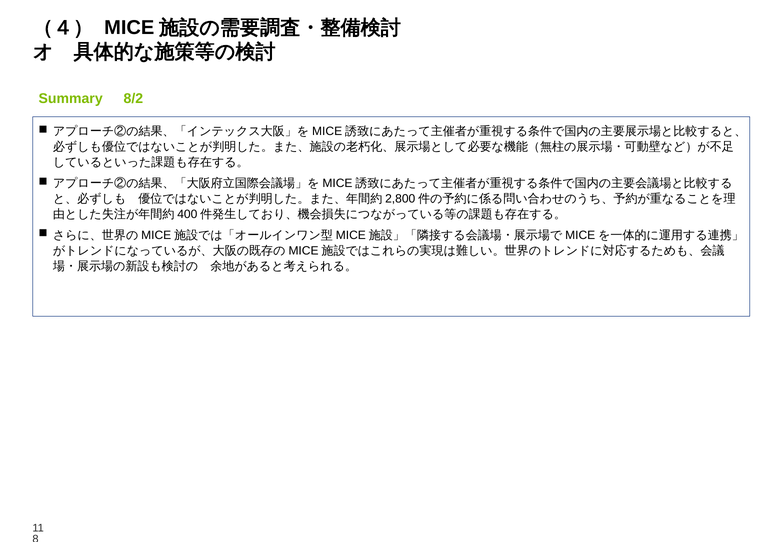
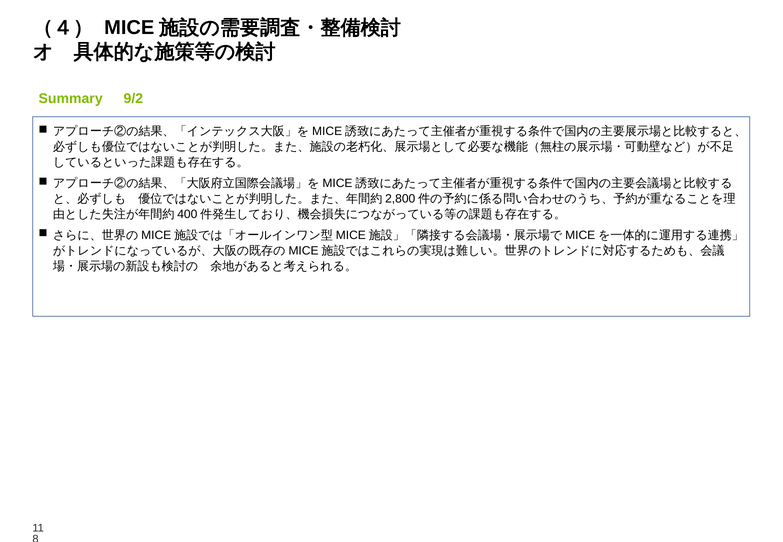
8/2: 8/2 -> 9/2
